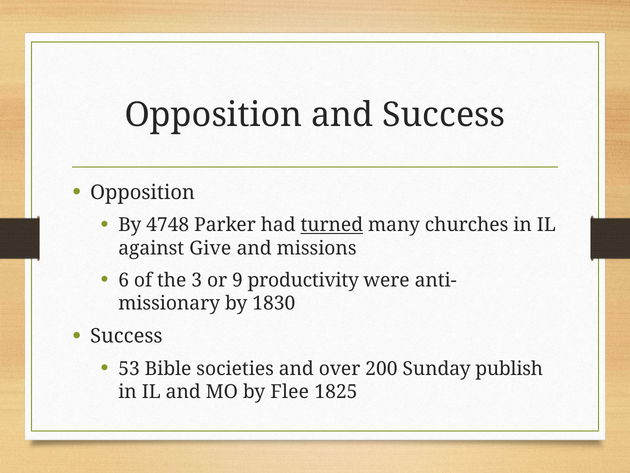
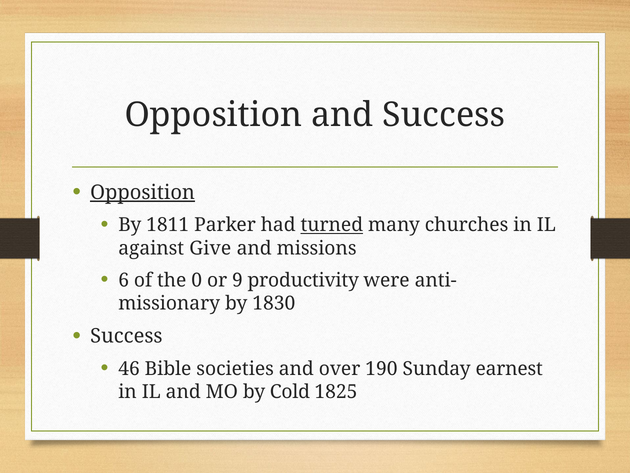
Opposition at (143, 192) underline: none -> present
4748: 4748 -> 1811
3: 3 -> 0
53: 53 -> 46
200: 200 -> 190
publish: publish -> earnest
Flee: Flee -> Cold
